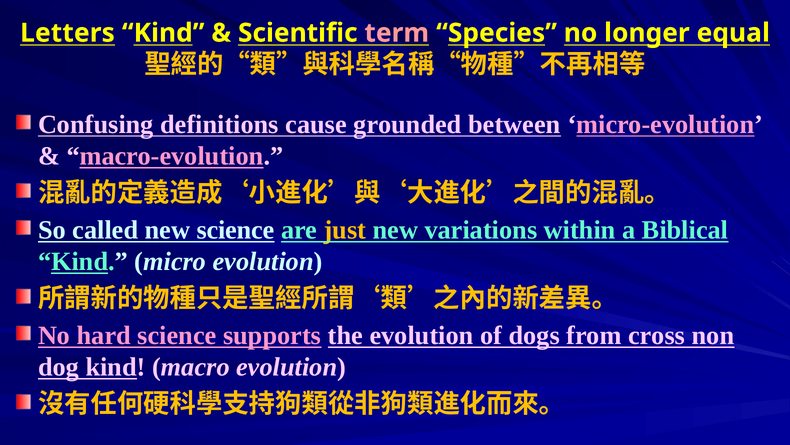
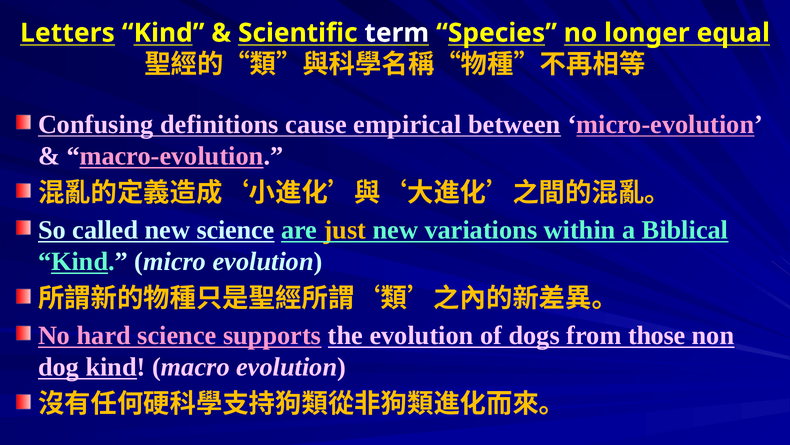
term colour: pink -> white
grounded: grounded -> empirical
cross: cross -> those
